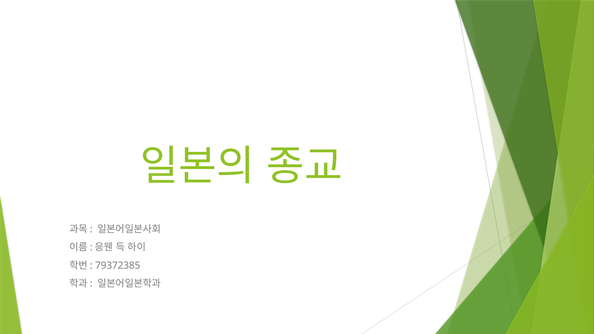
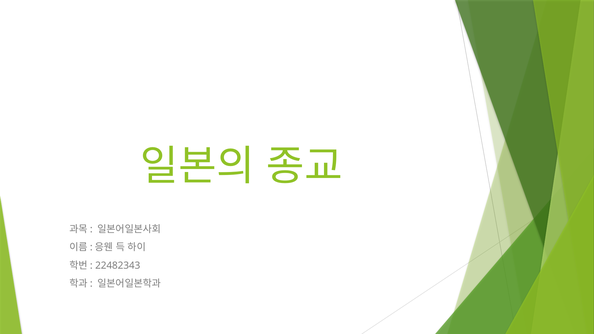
79372385: 79372385 -> 22482343
